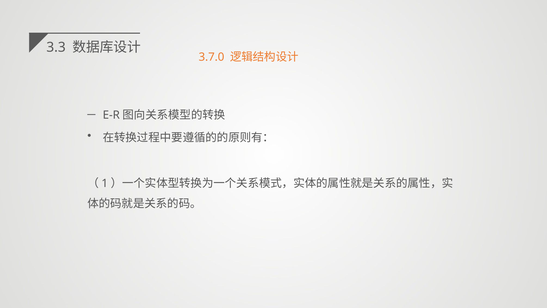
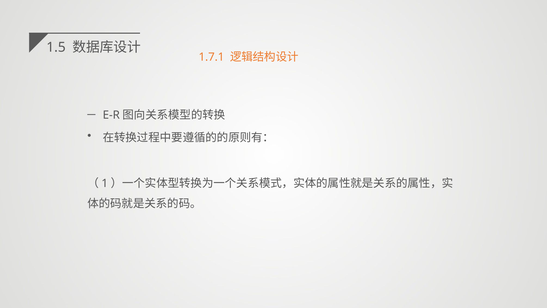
3.3: 3.3 -> 1.5
3.7.0: 3.7.0 -> 1.7.1
